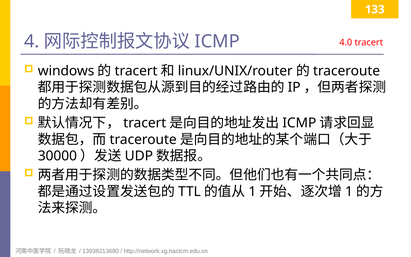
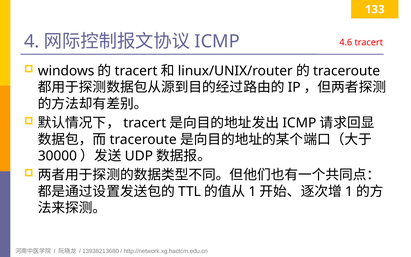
4.0: 4.0 -> 4.6
